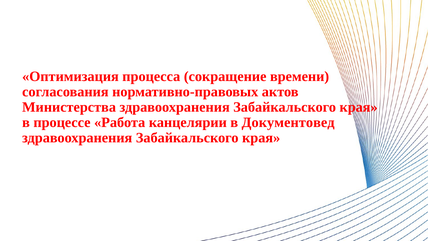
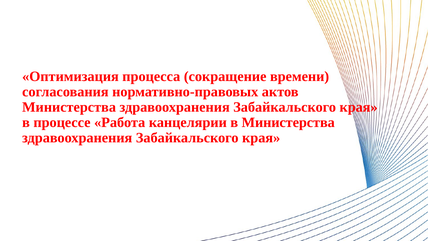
в Документовед: Документовед -> Министерства
